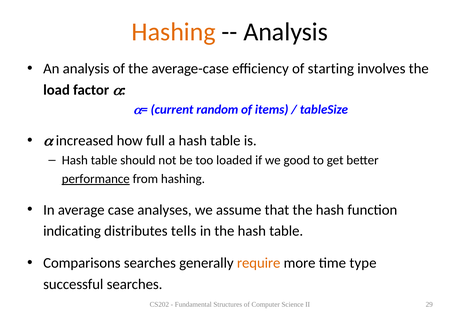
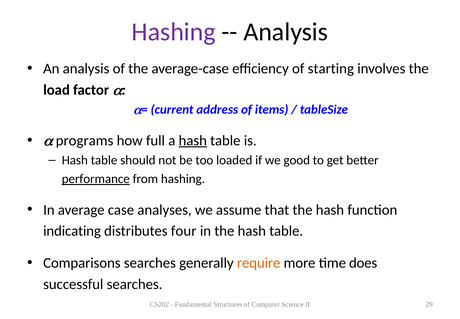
Hashing at (174, 32) colour: orange -> purple
random: random -> address
increased: increased -> programs
hash at (193, 140) underline: none -> present
tells: tells -> four
type: type -> does
